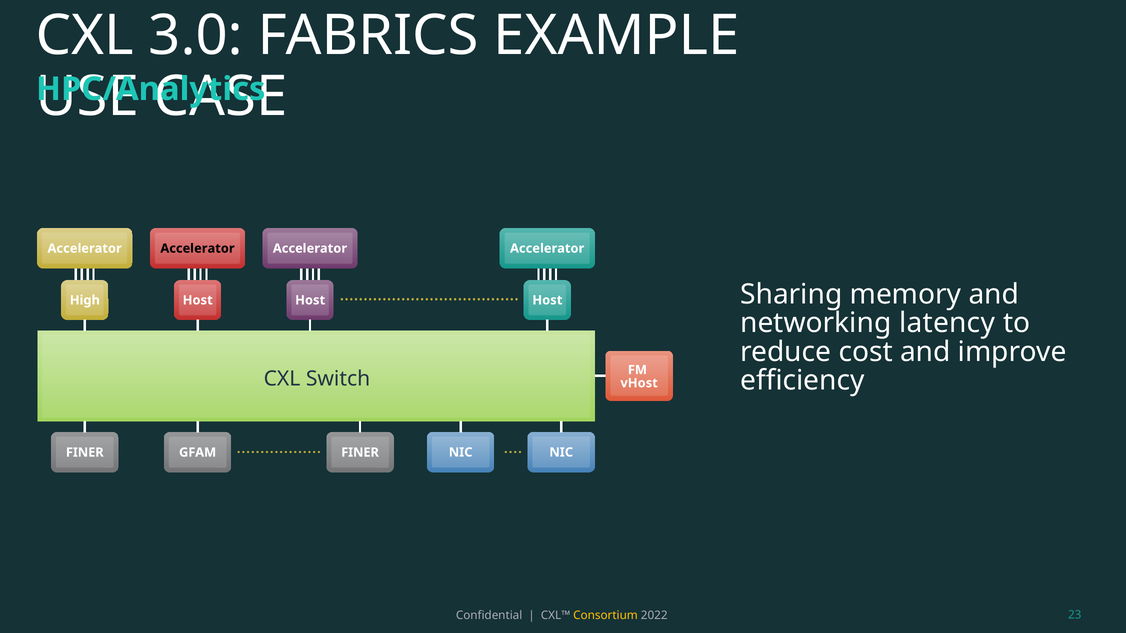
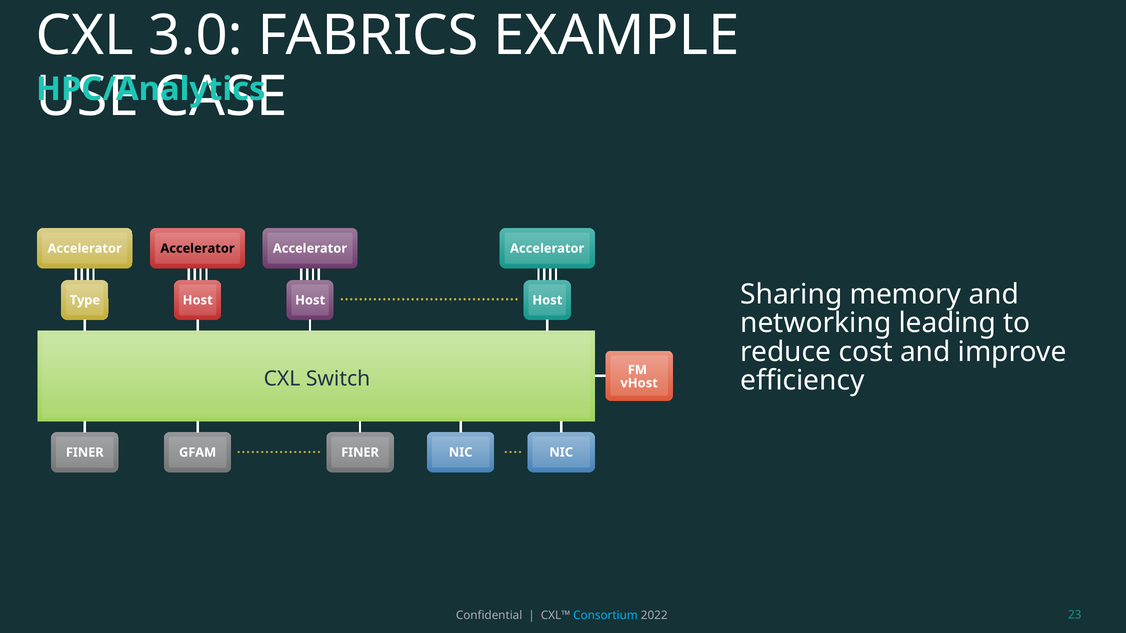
High: High -> Type
latency: latency -> leading
Consortium colour: yellow -> light blue
